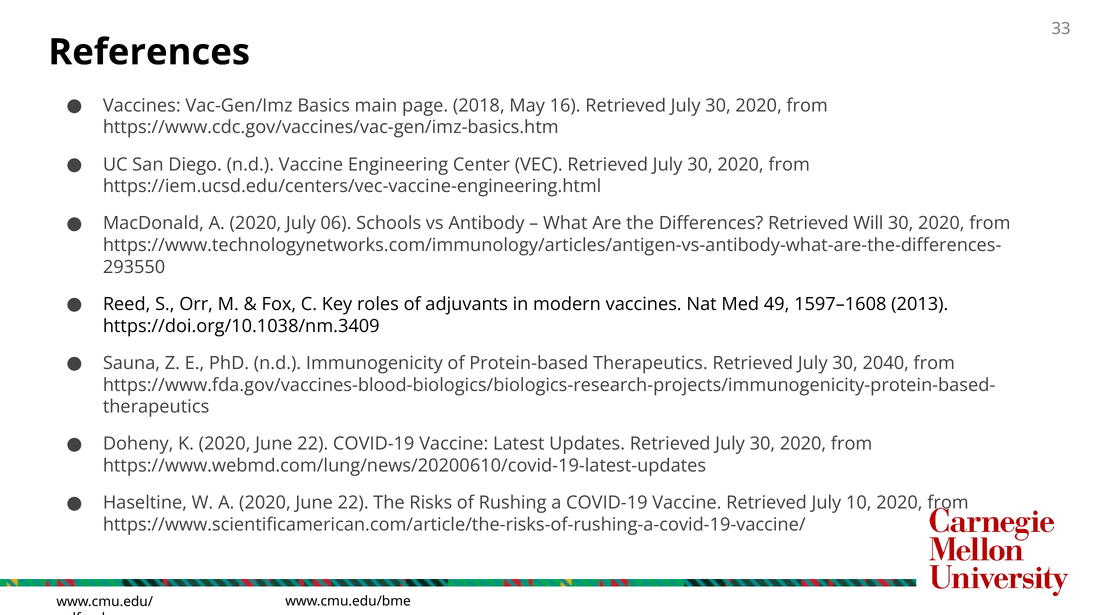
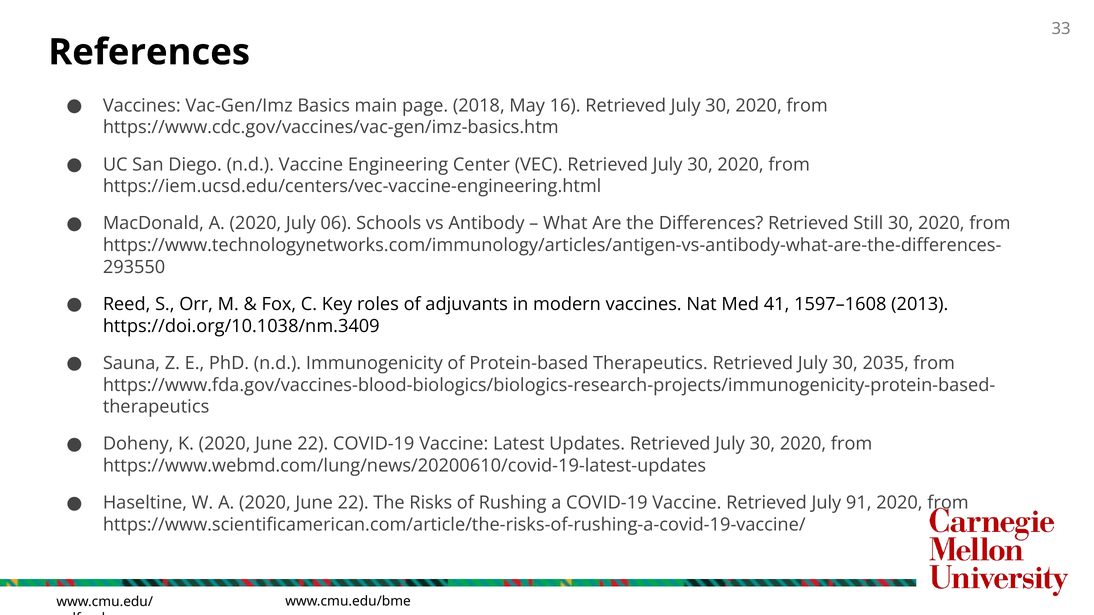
Will: Will -> Still
49: 49 -> 41
2040: 2040 -> 2035
10: 10 -> 91
